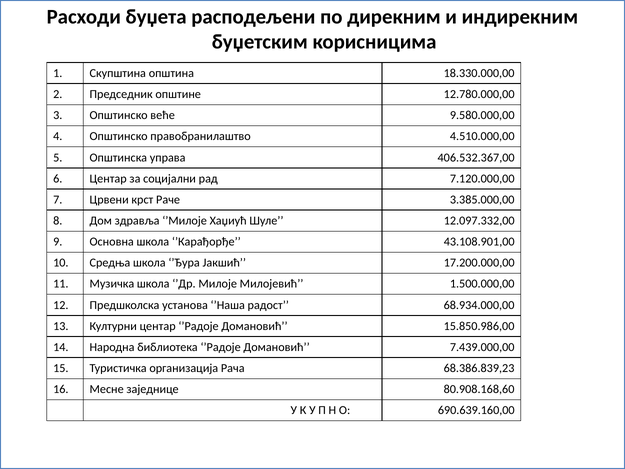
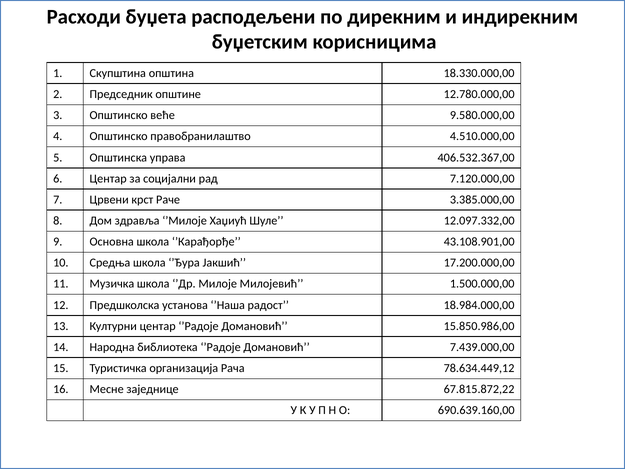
68.934.000,00: 68.934.000,00 -> 18.984.000,00
68.386.839,23: 68.386.839,23 -> 78.634.449,12
80.908.168,60: 80.908.168,60 -> 67.815.872,22
